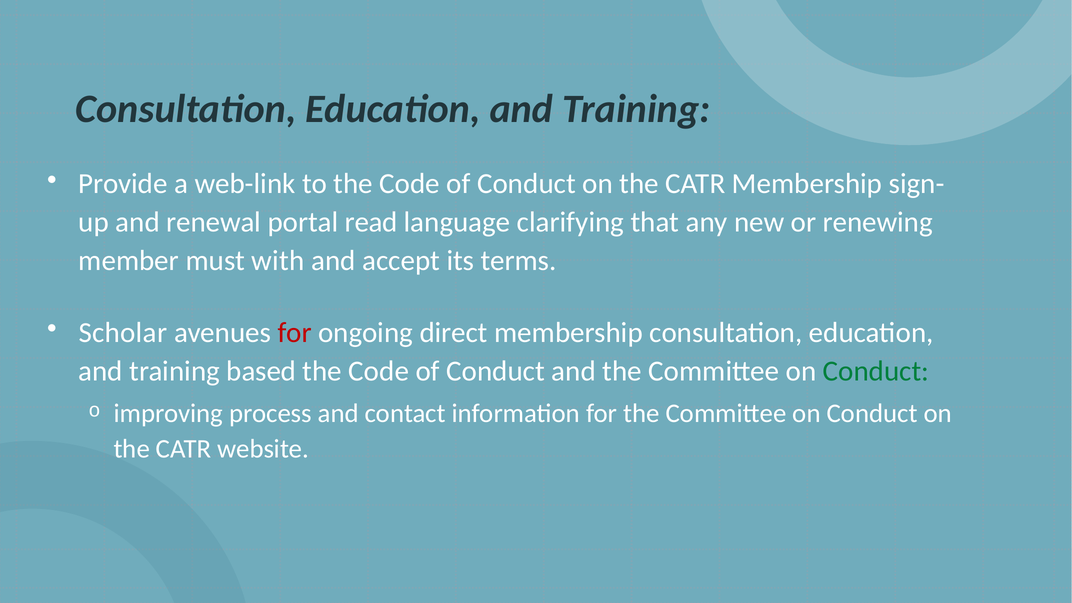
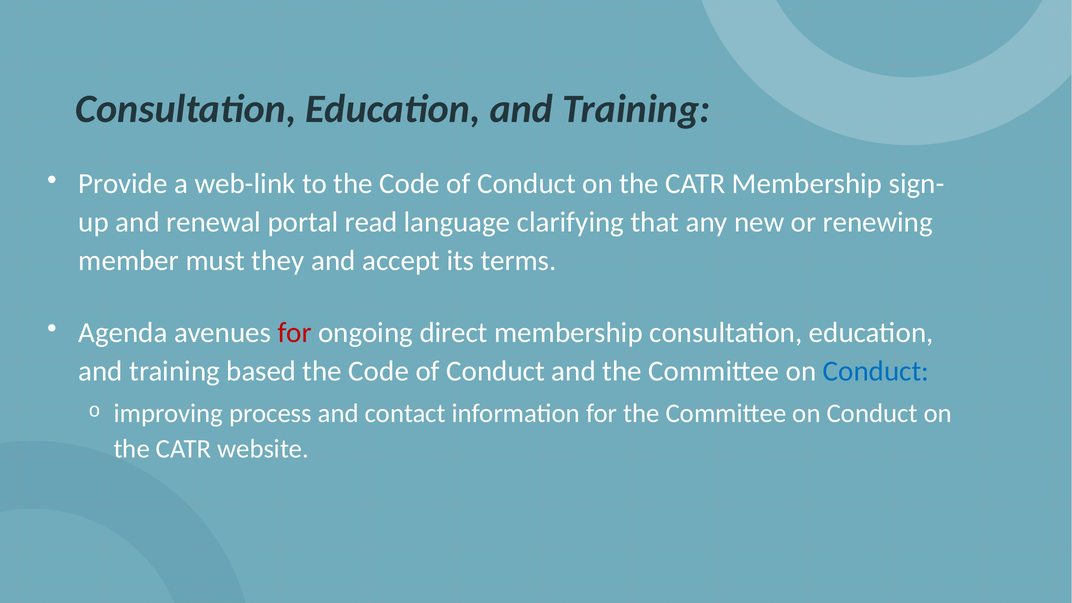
with: with -> they
Scholar: Scholar -> Agenda
Conduct at (876, 371) colour: green -> blue
